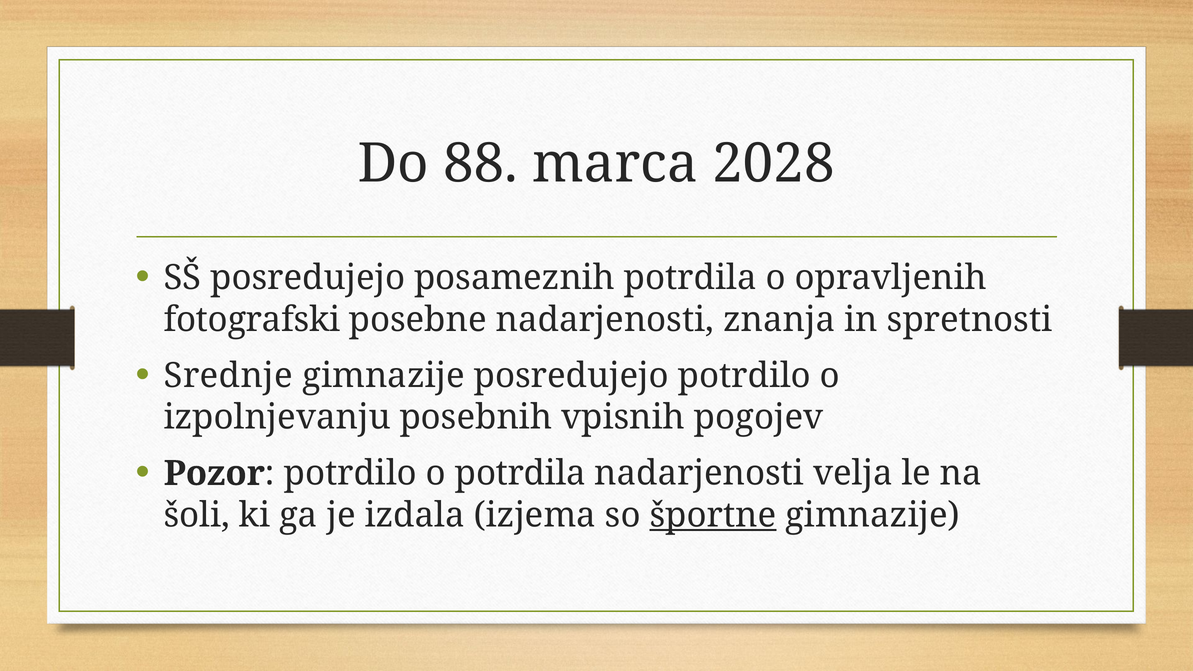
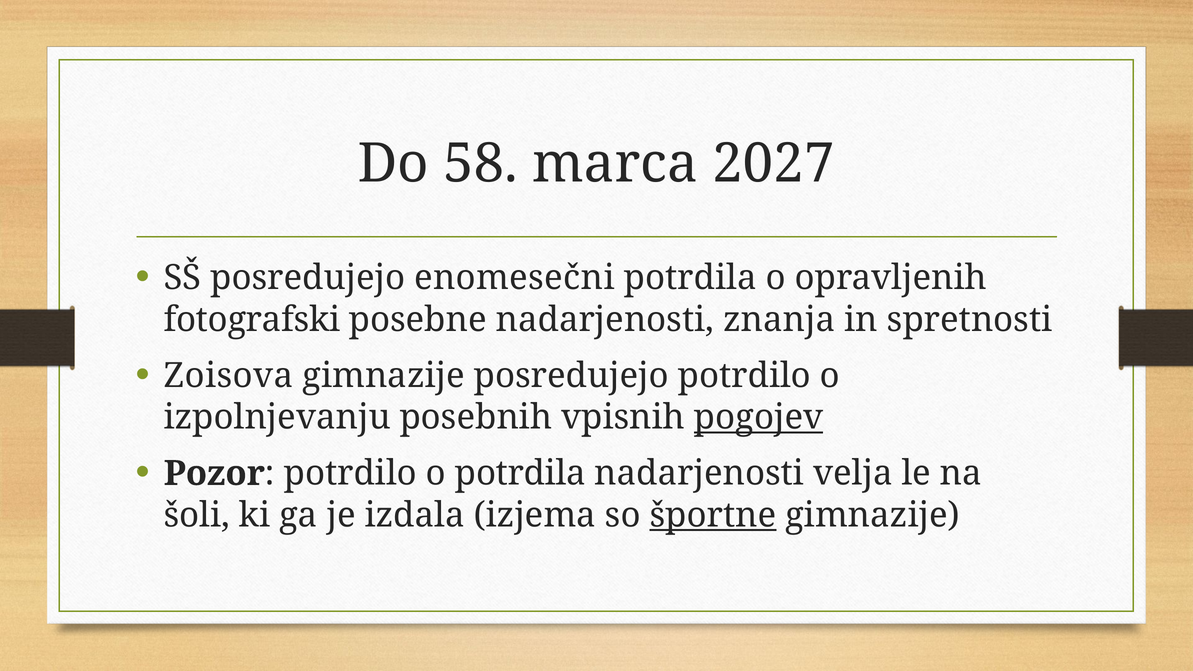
88: 88 -> 58
2028: 2028 -> 2027
posameznih: posameznih -> enomesečni
Srednje: Srednje -> Zoisova
pogojev underline: none -> present
